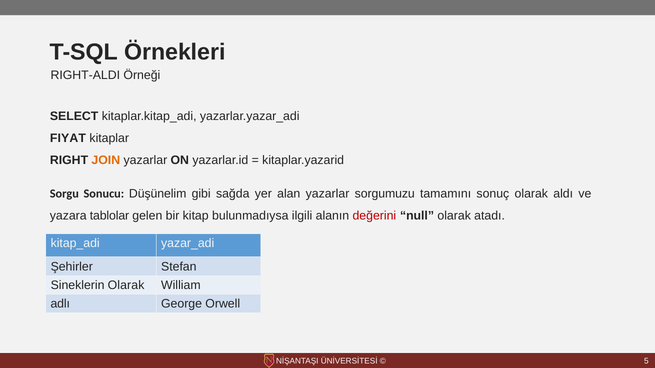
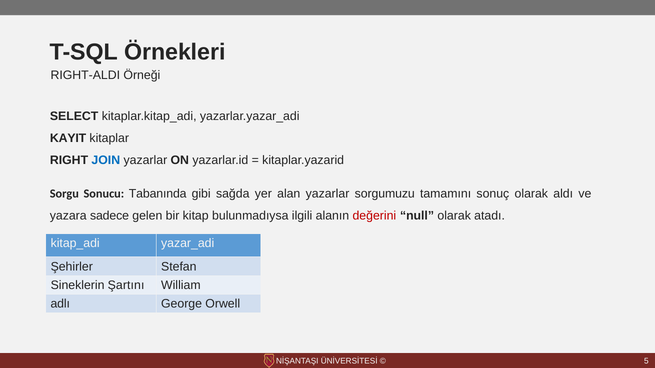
FIYAT: FIYAT -> KAYIT
JOIN colour: orange -> blue
Düşünelim: Düşünelim -> Tabanında
tablolar: tablolar -> sadece
Sineklerin Olarak: Olarak -> Şartını
